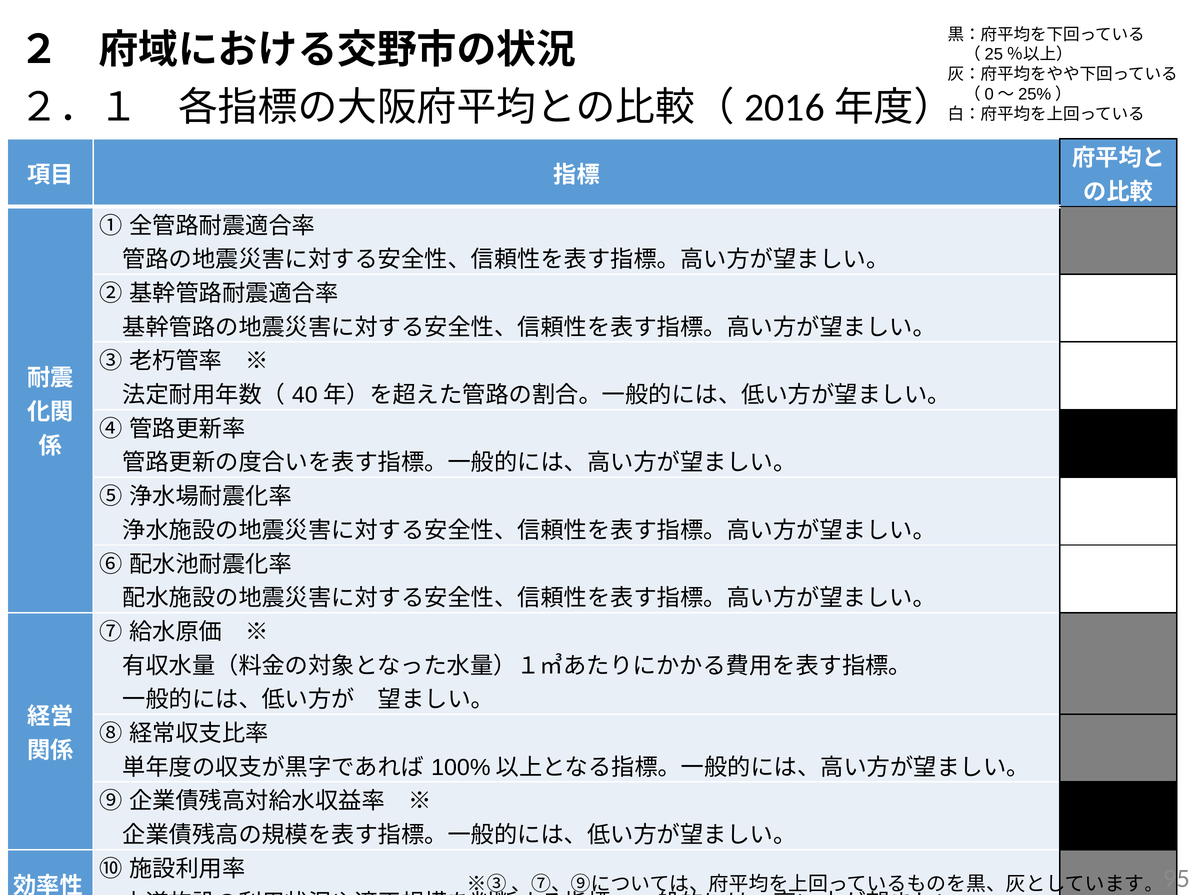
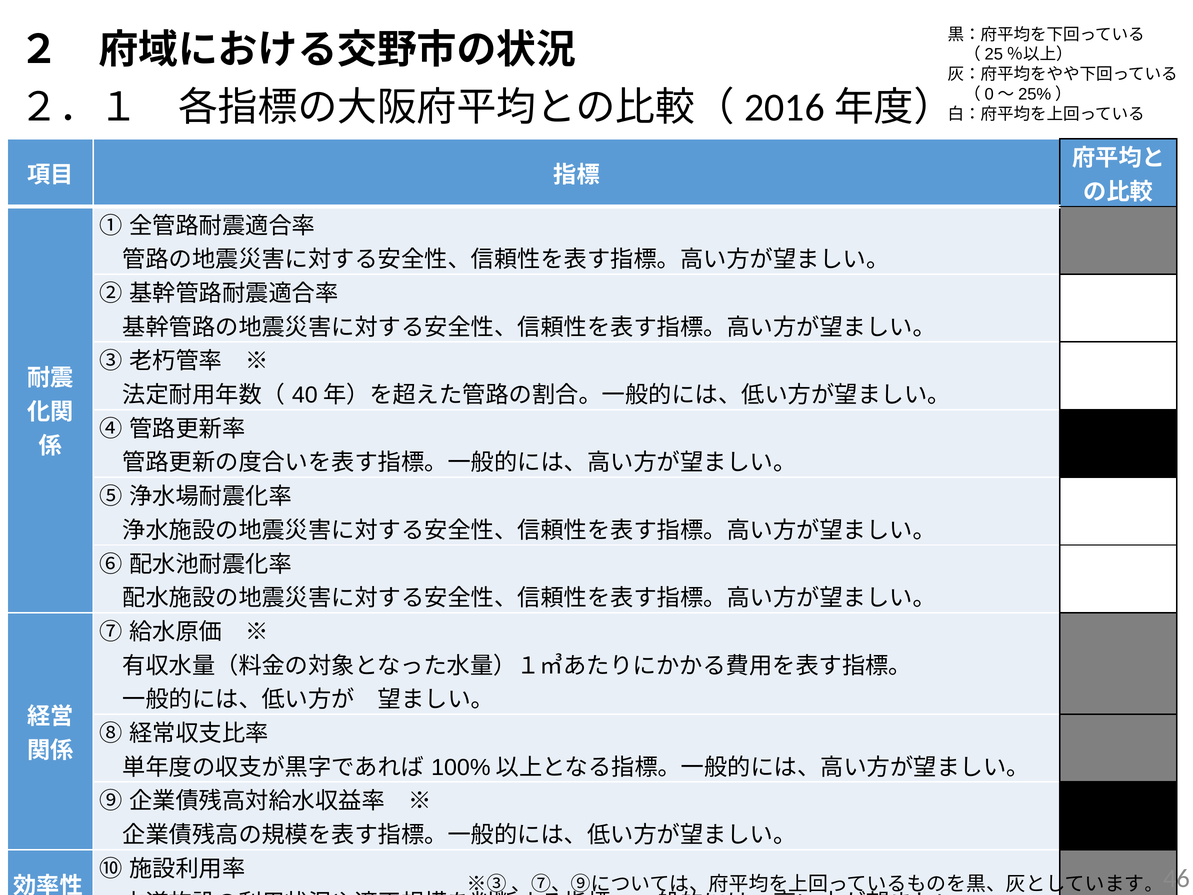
95: 95 -> 46
